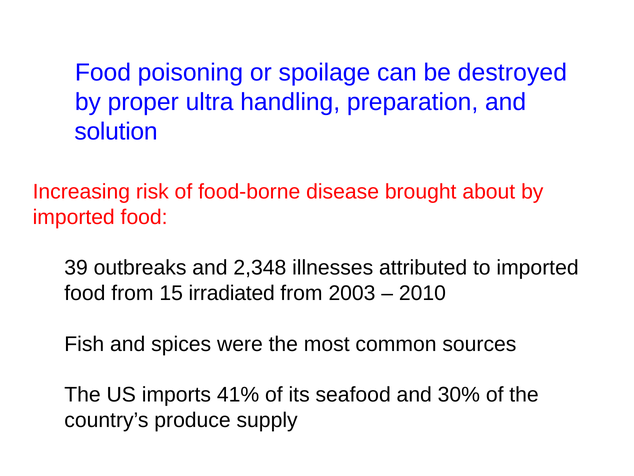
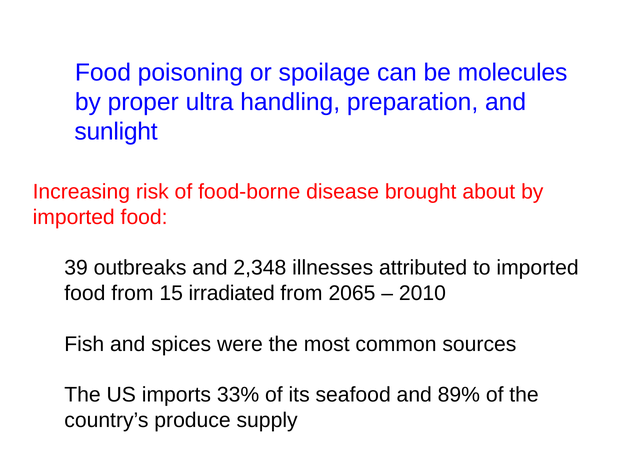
destroyed: destroyed -> molecules
solution: solution -> sunlight
2003: 2003 -> 2065
41%: 41% -> 33%
30%: 30% -> 89%
